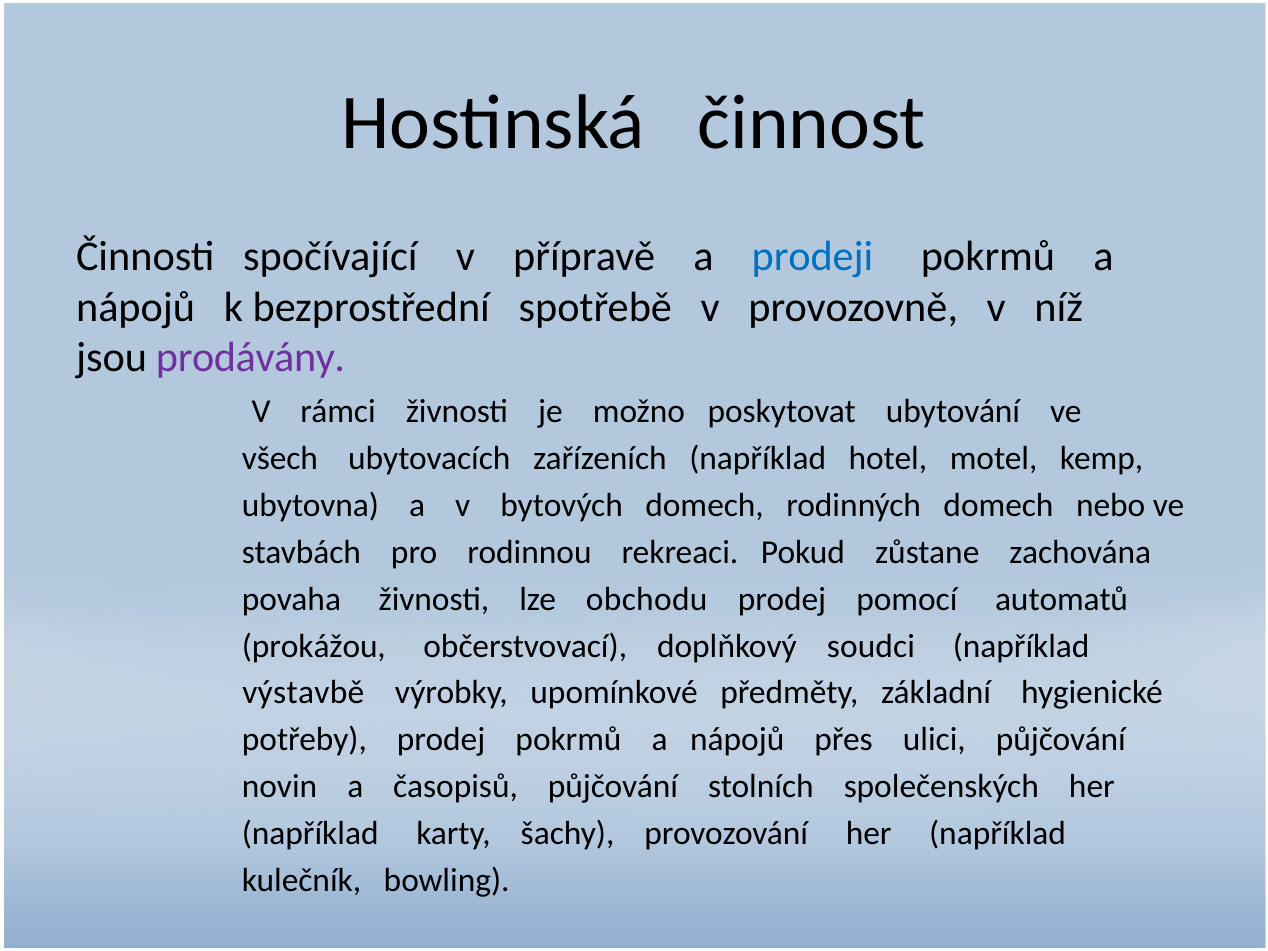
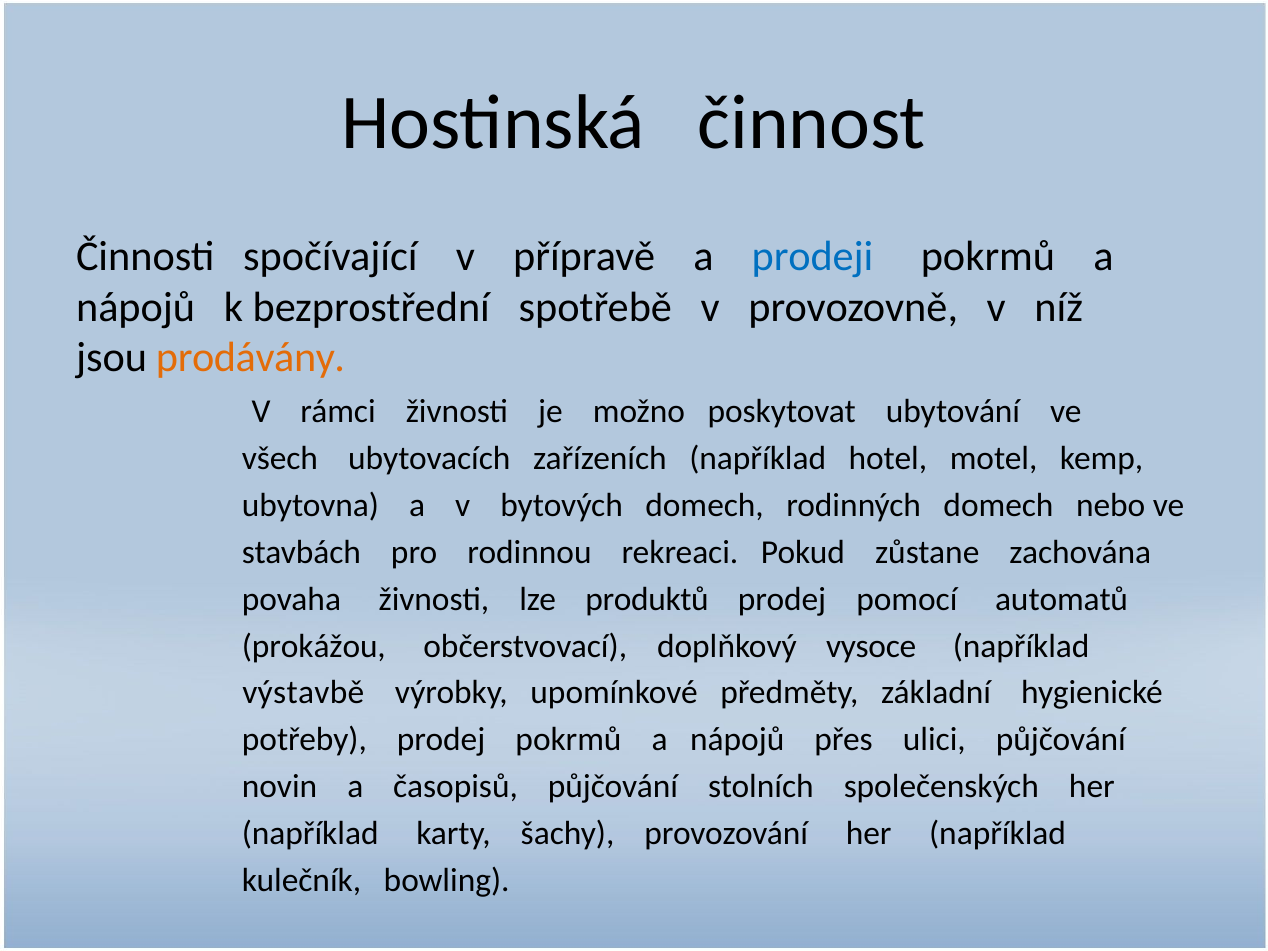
prodávány colour: purple -> orange
obchodu: obchodu -> produktů
soudci: soudci -> vysoce
